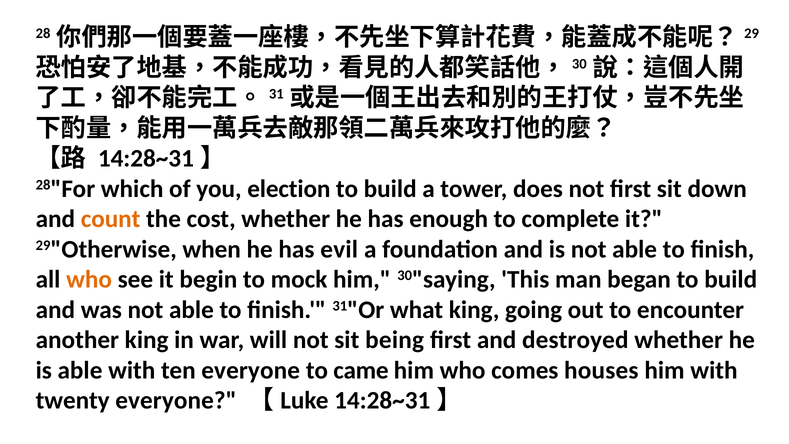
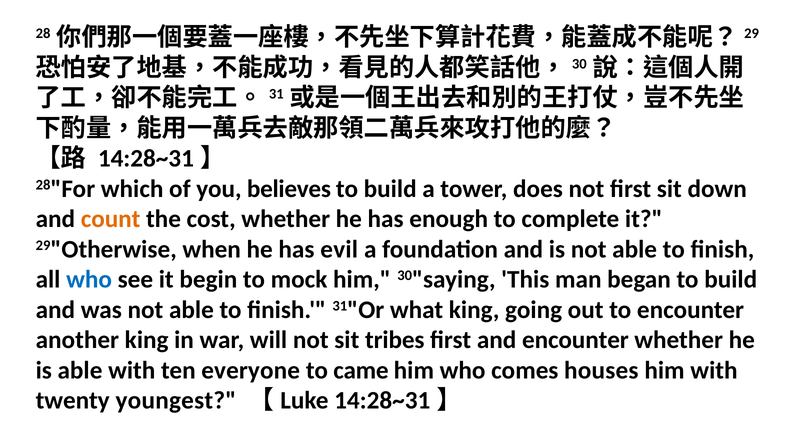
election: election -> believes
who at (89, 279) colour: orange -> blue
being: being -> tribes
and destroyed: destroyed -> encounter
twenty everyone: everyone -> youngest
